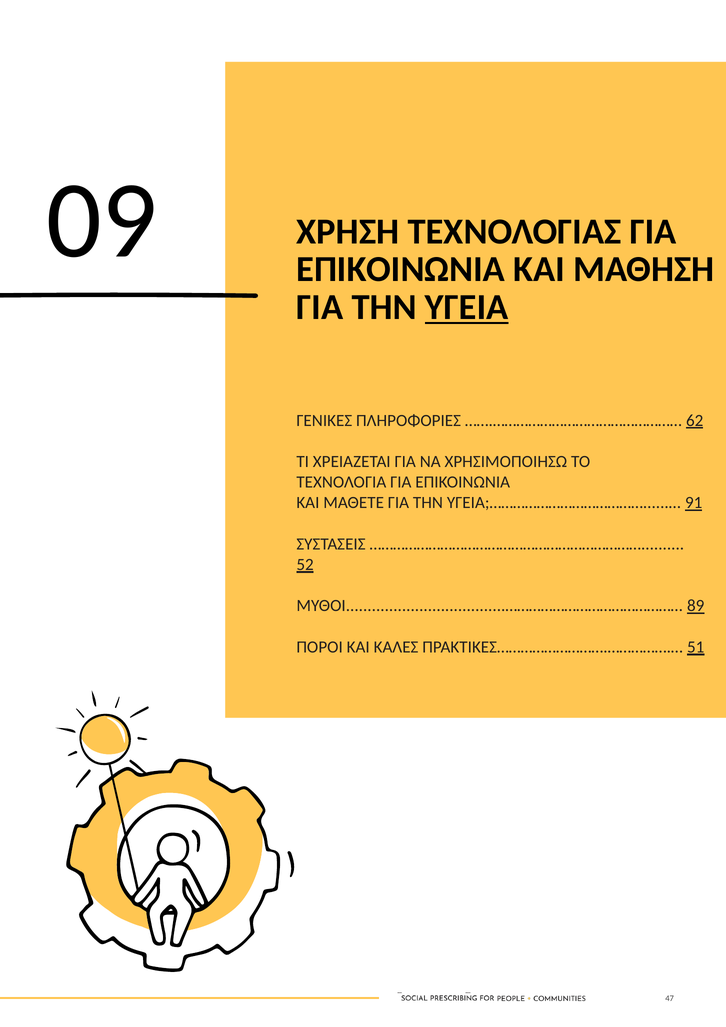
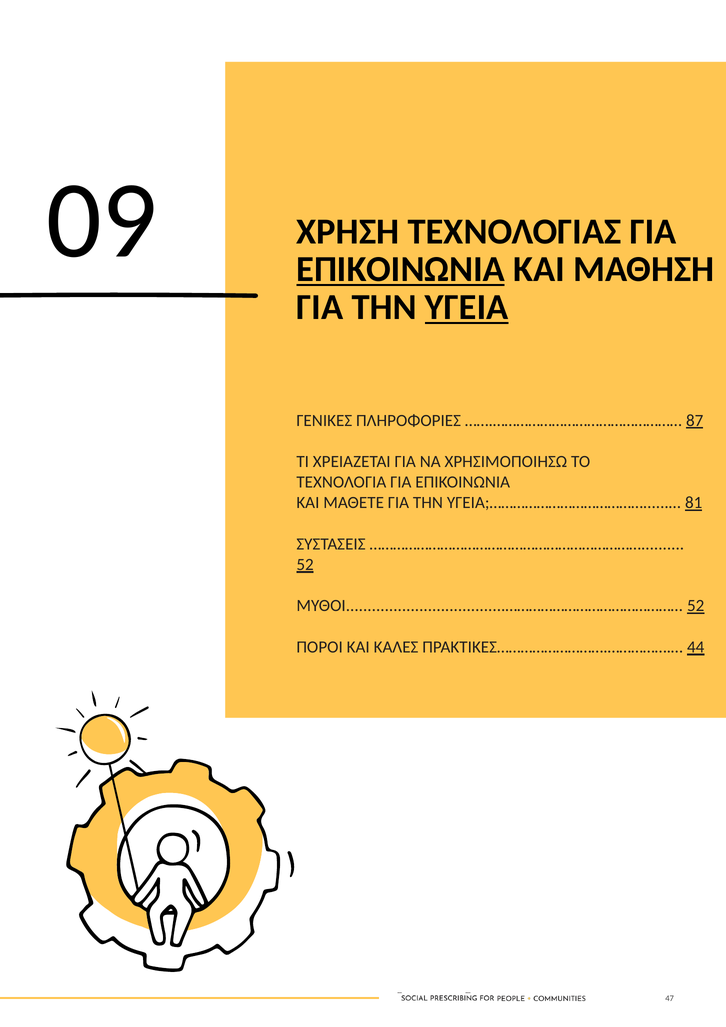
ΕΠΙΚΟΙΝΩΝΙΑ at (401, 269) underline: none -> present
62: 62 -> 87
91: 91 -> 81
ΜΥΘΟΙ.....................................……………………………………… 89: 89 -> 52
51: 51 -> 44
